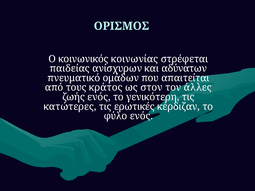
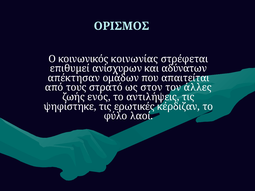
παιδείας: παιδείας -> επιθυμεί
πνευματικό: πνευματικό -> απέκτησαν
κράτος: κράτος -> στρατό
γενικότερη: γενικότερη -> αντιλήψεις
κατώτερες: κατώτερες -> ψηφίστηκε
φύλο ενός: ενός -> λαοί
